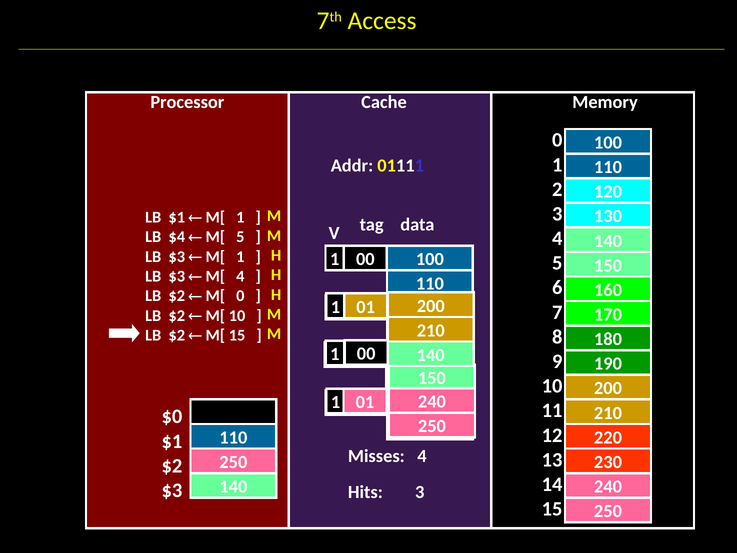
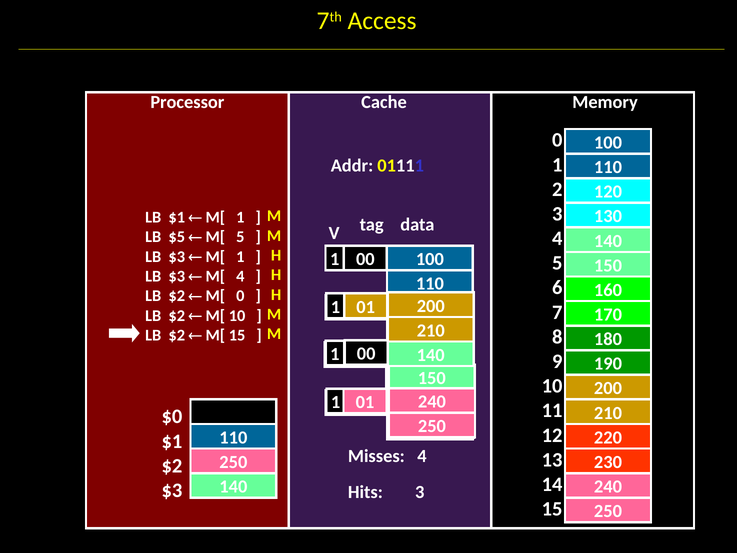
$4: $4 -> $5
